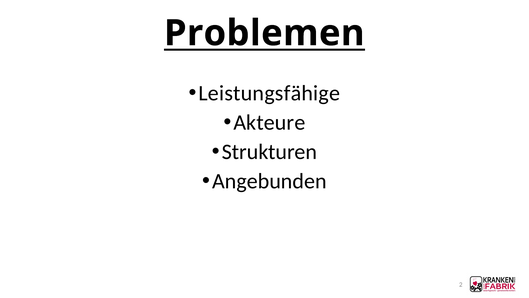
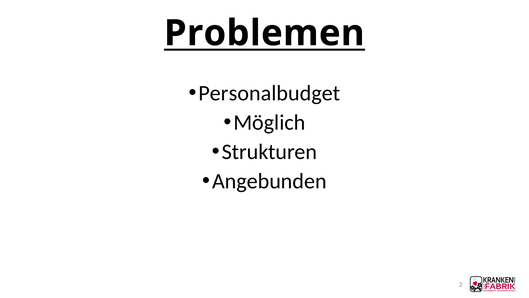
Leistungsfähige: Leistungsfähige -> Personalbudget
Akteure: Akteure -> Möglich
